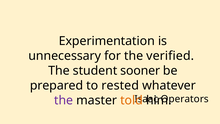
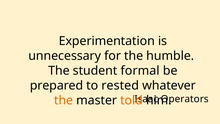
verified: verified -> humble
sooner: sooner -> formal
the at (64, 100) colour: purple -> orange
